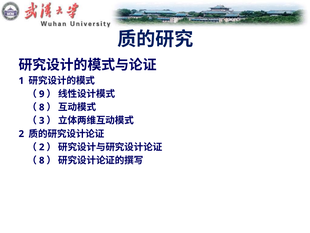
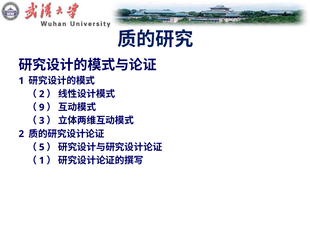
9 at (42, 94): 9 -> 2
8 at (42, 107): 8 -> 9
2 at (42, 147): 2 -> 5
8 at (42, 160): 8 -> 1
